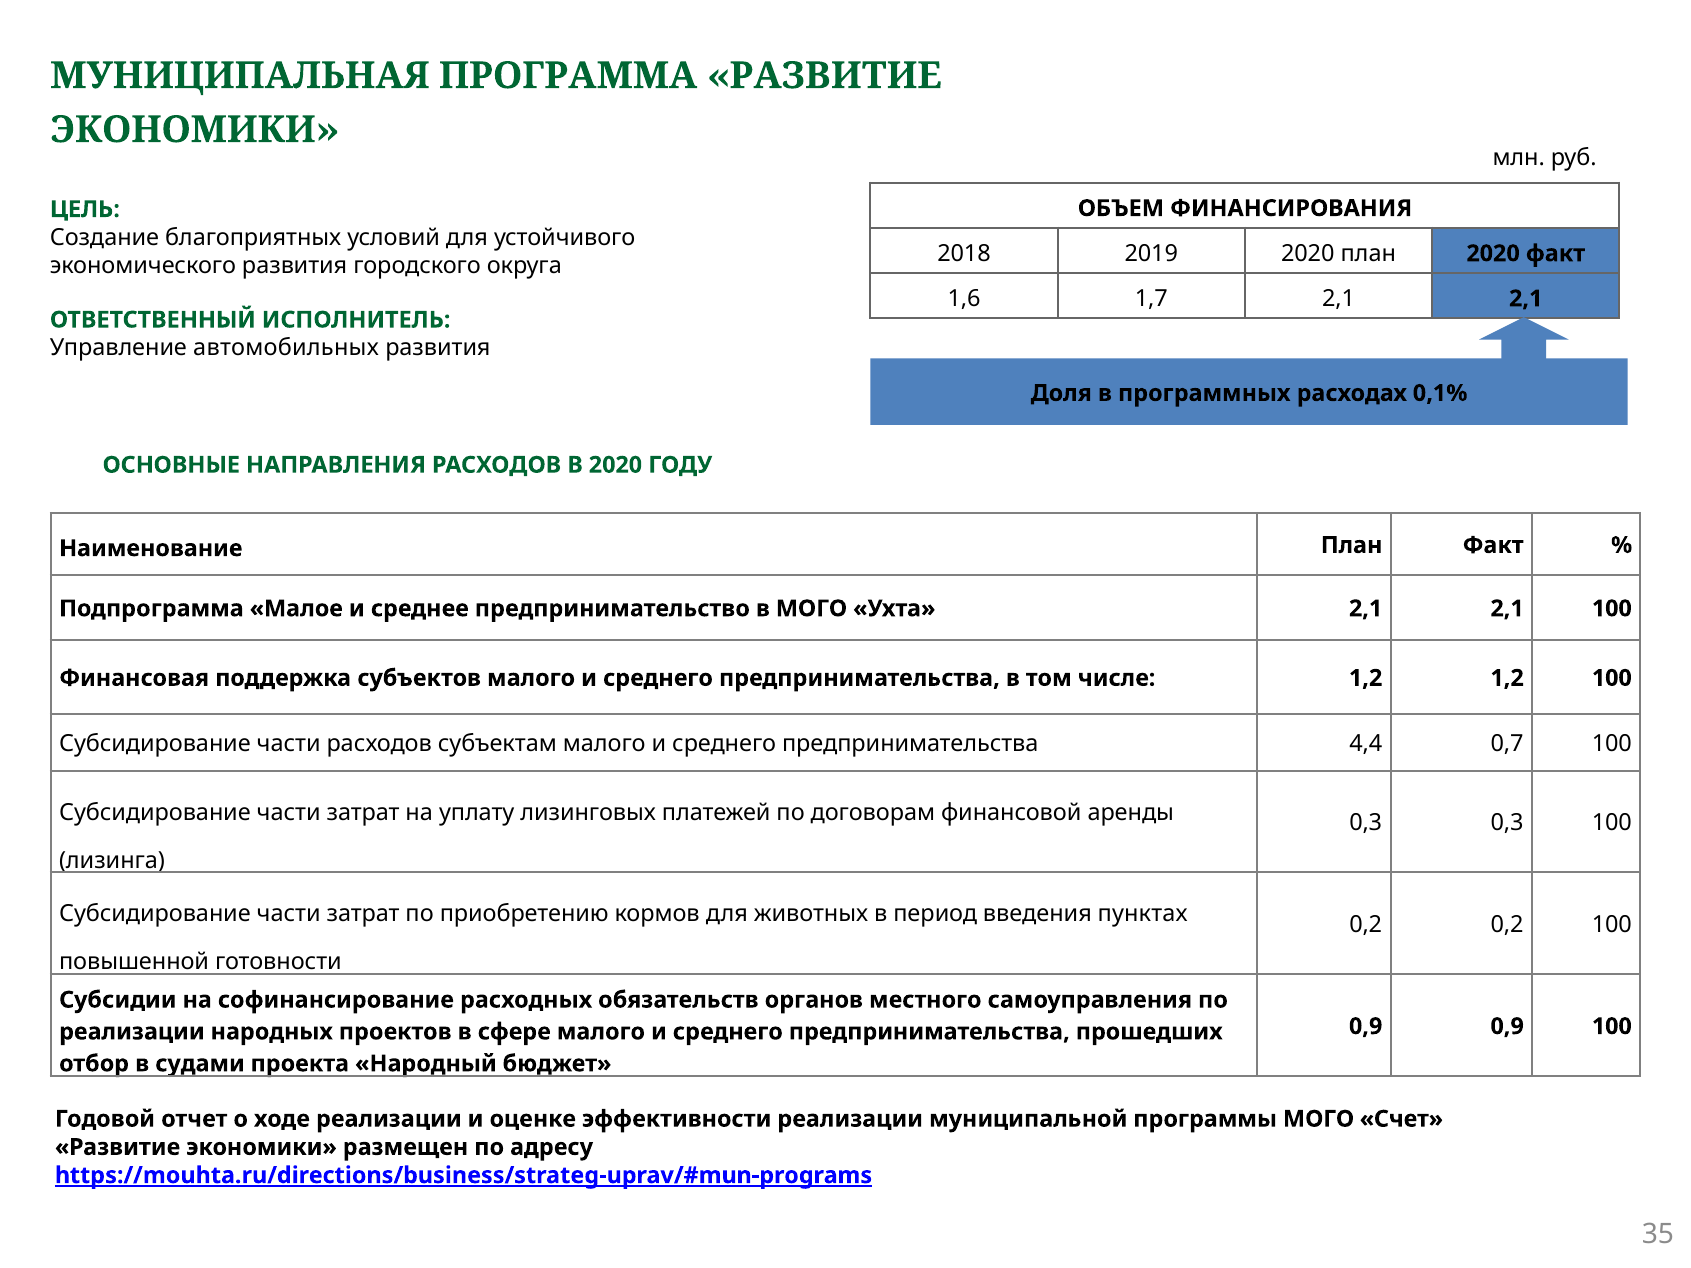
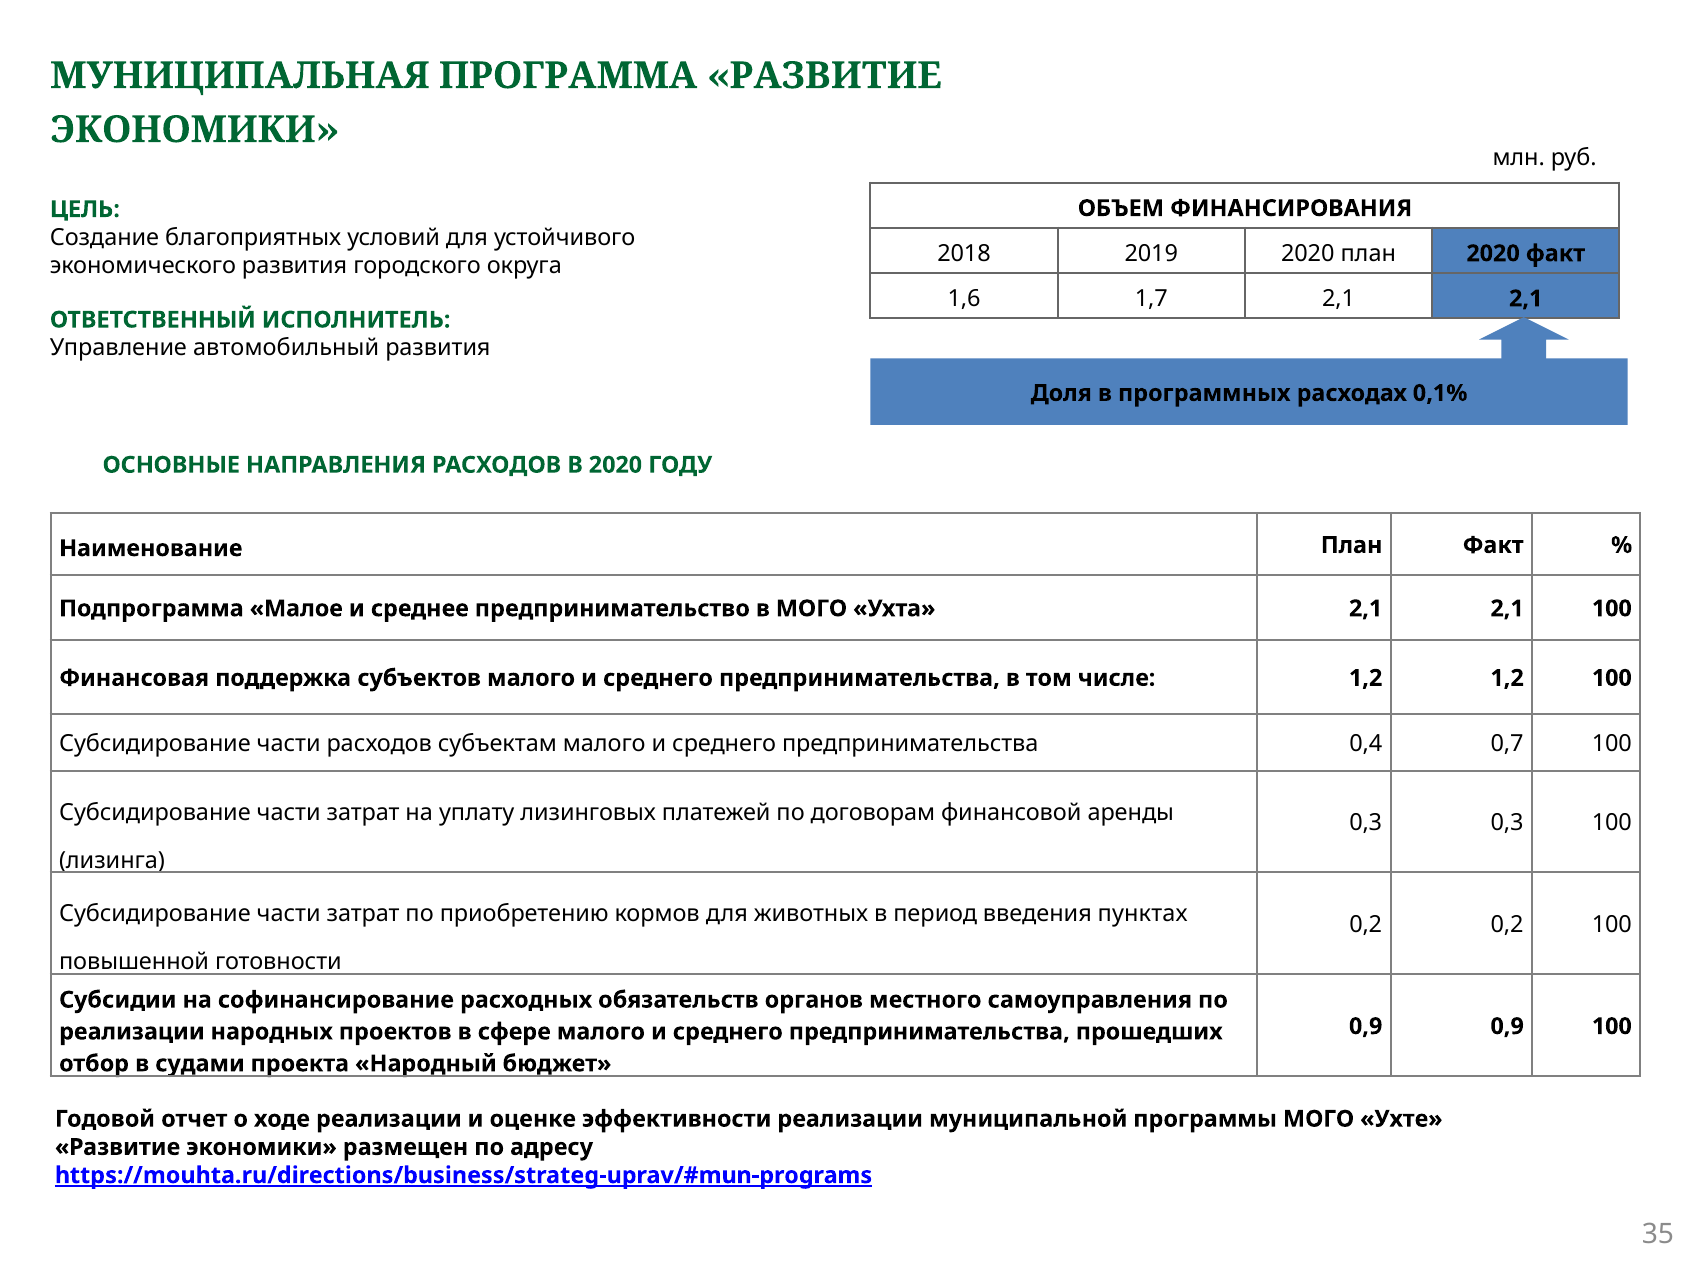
автомобильных: автомобильных -> автомобильный
4,4: 4,4 -> 0,4
Счет: Счет -> Ухте
